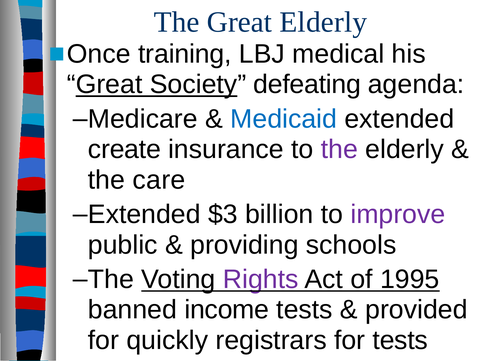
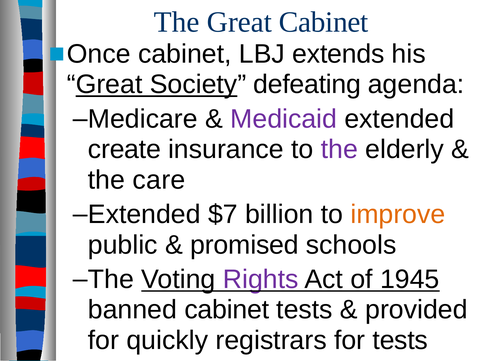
Great Elderly: Elderly -> Cabinet
training at (185, 54): training -> cabinet
medical: medical -> extends
Medicaid colour: blue -> purple
$3: $3 -> $7
improve colour: purple -> orange
providing: providing -> promised
1995: 1995 -> 1945
banned income: income -> cabinet
